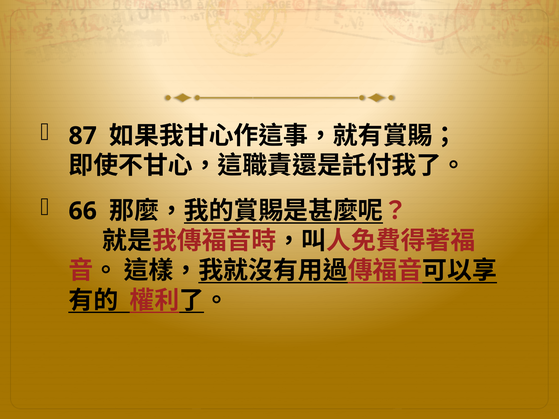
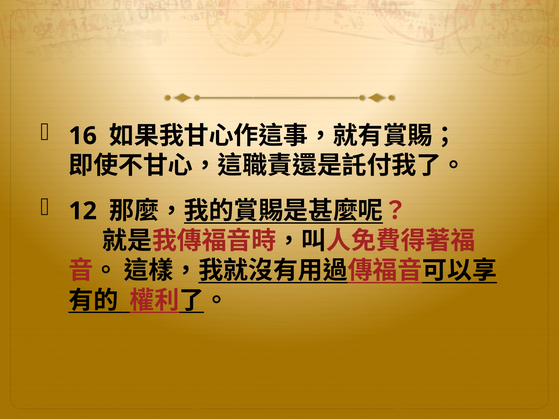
87: 87 -> 16
66: 66 -> 12
